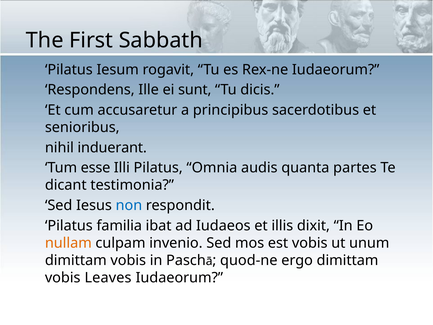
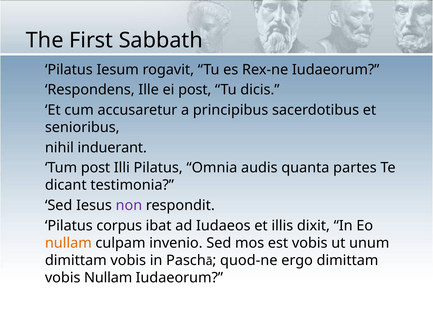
ei sunt: sunt -> post
Tum esse: esse -> post
non colour: blue -> purple
familia: familia -> corpus
vobis Leaves: Leaves -> Nullam
